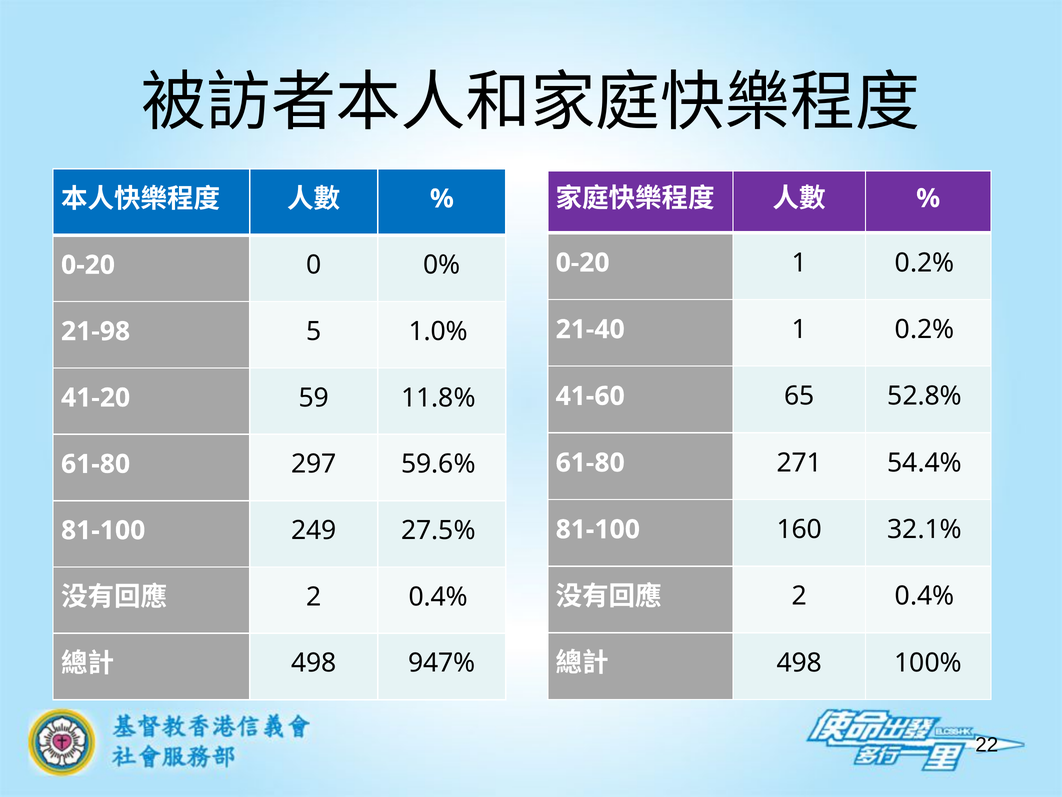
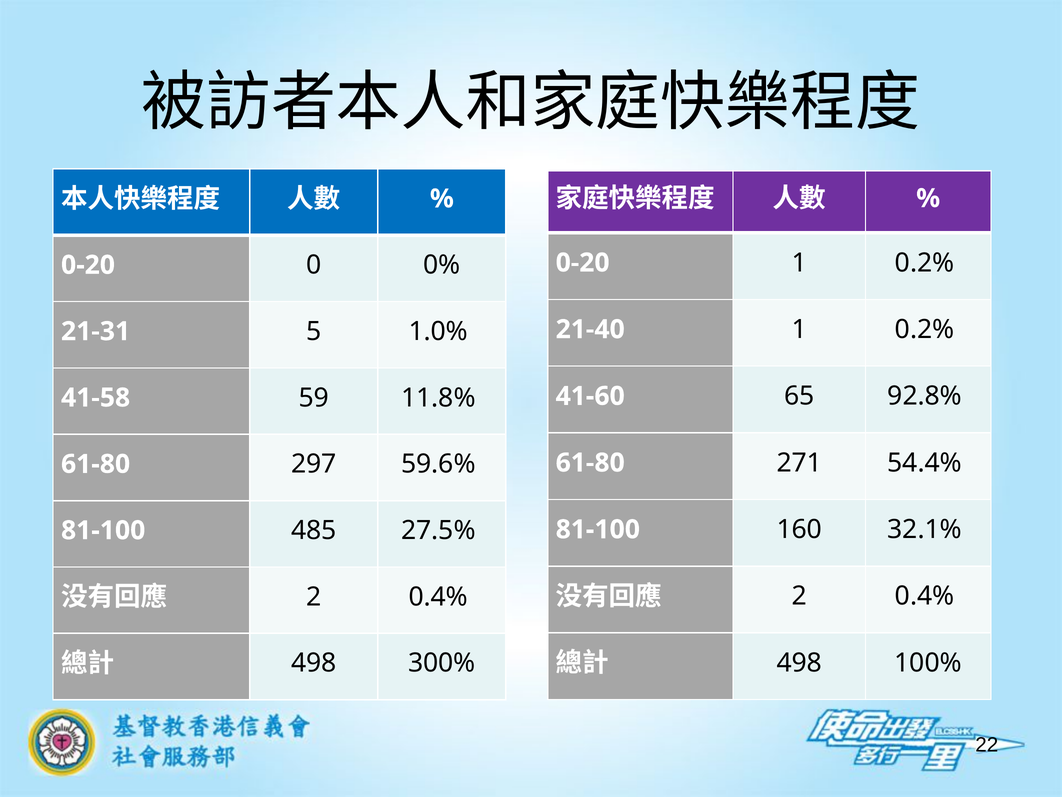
21-98: 21-98 -> 21-31
52.8%: 52.8% -> 92.8%
41-20: 41-20 -> 41-58
249: 249 -> 485
947%: 947% -> 300%
